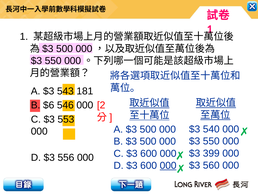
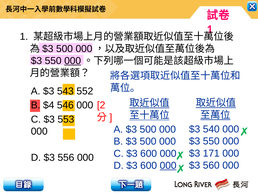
000 at (73, 61) underline: none -> present
181: 181 -> 552
$6: $6 -> $4
399: 399 -> 171
